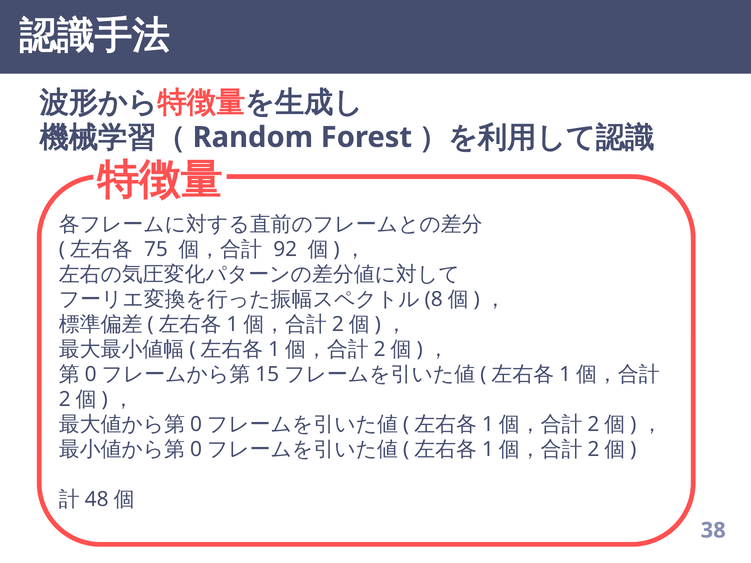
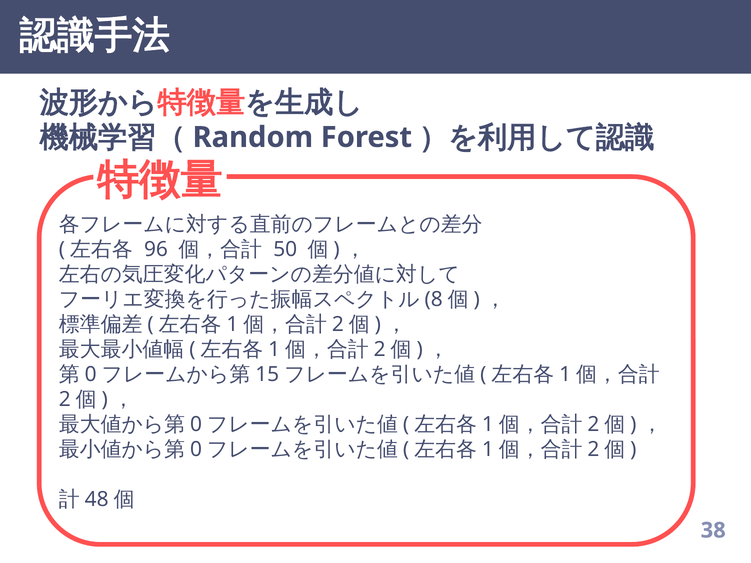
75: 75 -> 96
92: 92 -> 50
